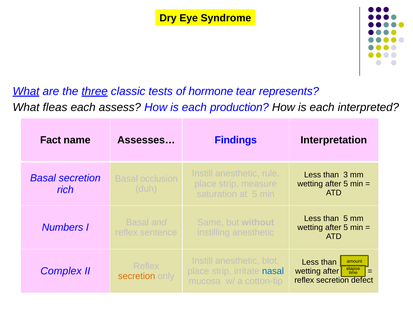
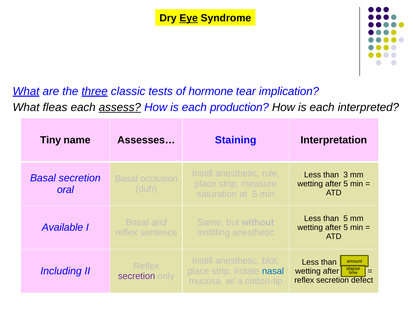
Eye underline: none -> present
represents: represents -> implication
assess underline: none -> present
Fact: Fact -> Tiny
Findings: Findings -> Staining
rich: rich -> oral
Numbers: Numbers -> Available
Complex: Complex -> Including
secretion at (137, 276) colour: orange -> purple
